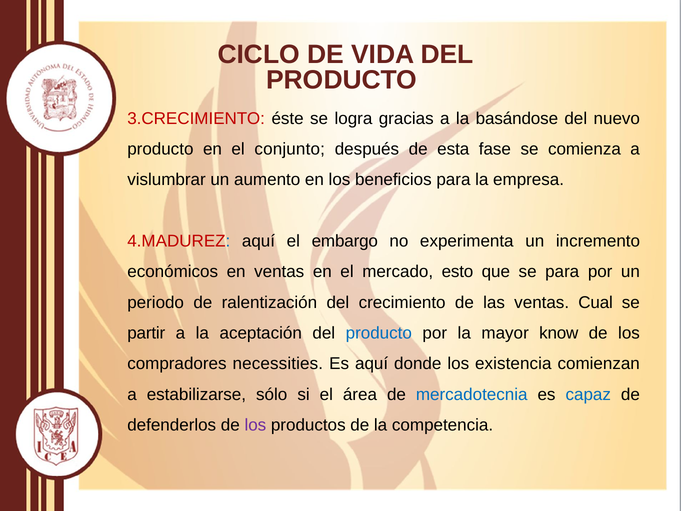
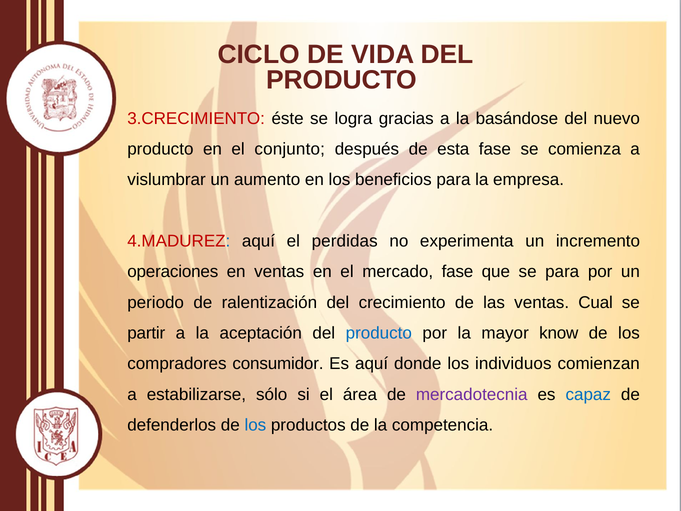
embargo: embargo -> perdidas
económicos: económicos -> operaciones
mercado esto: esto -> fase
necessities: necessities -> consumidor
existencia: existencia -> individuos
mercadotecnia colour: blue -> purple
los at (255, 425) colour: purple -> blue
